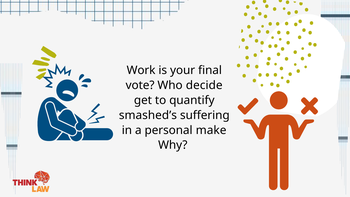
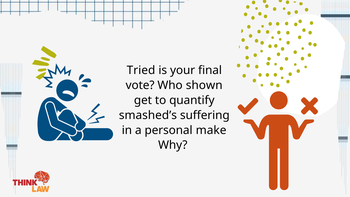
Work: Work -> Tried
decide: decide -> shown
